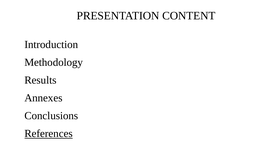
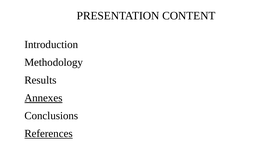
Annexes underline: none -> present
